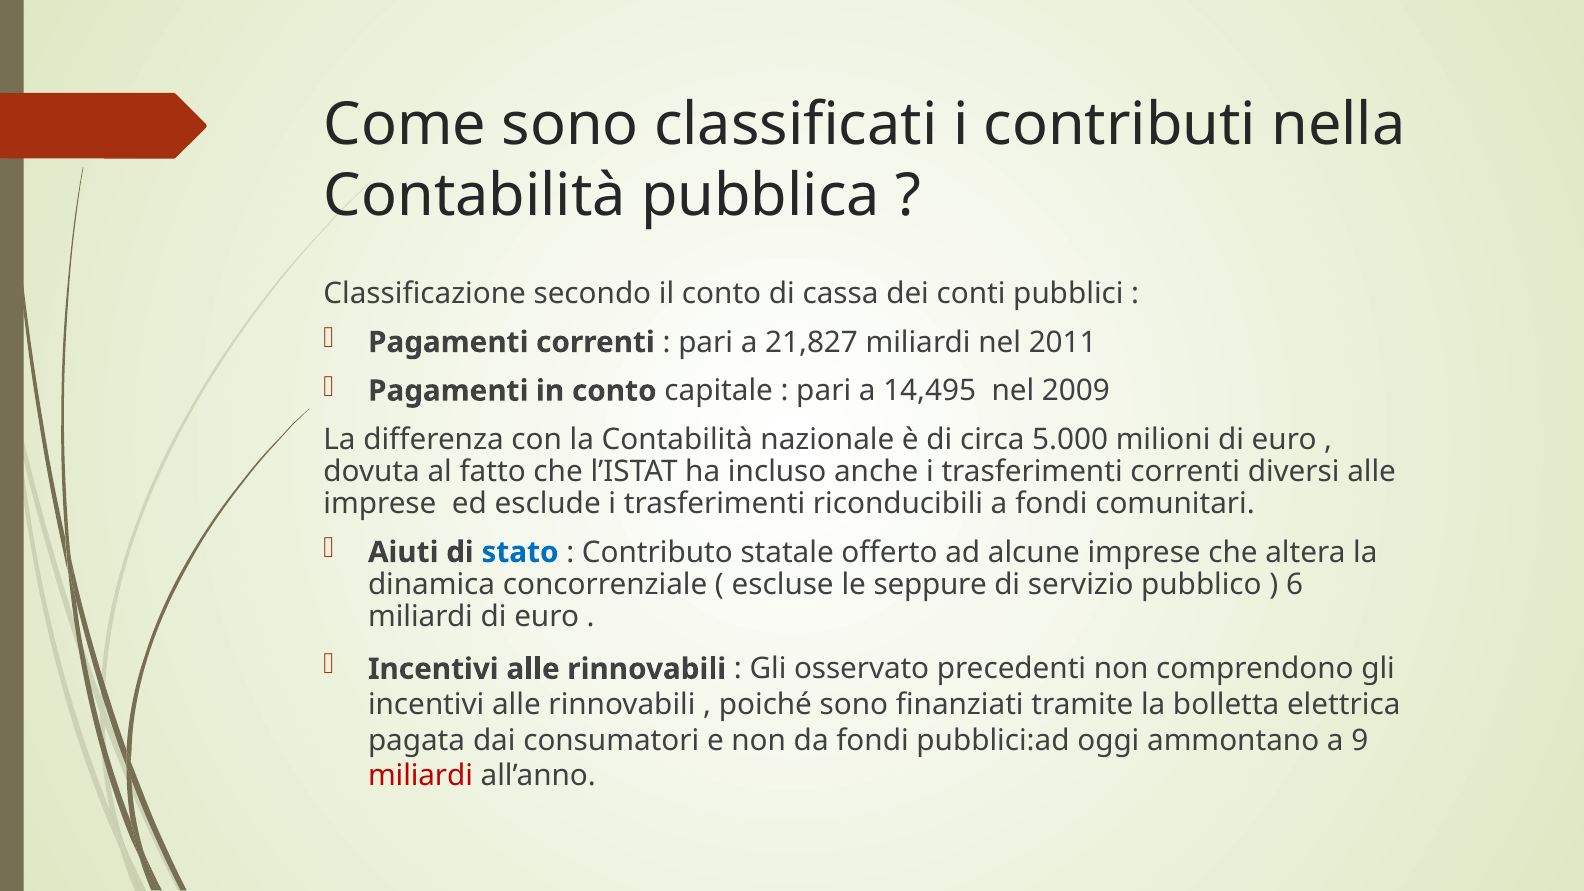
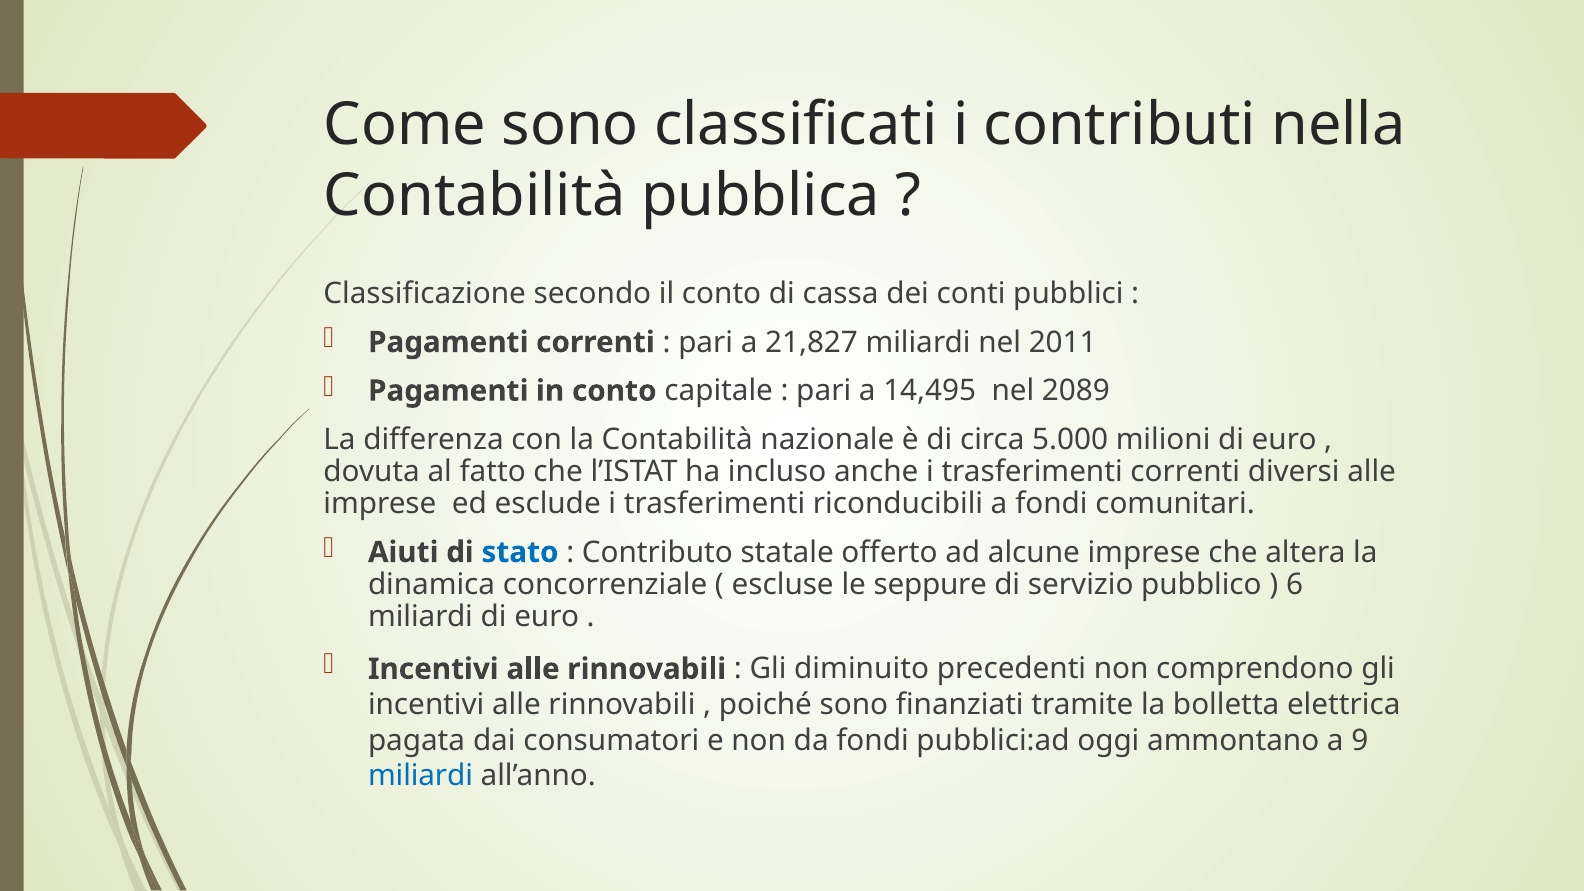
2009: 2009 -> 2089
osservato: osservato -> diminuito
miliardi at (421, 776) colour: red -> blue
